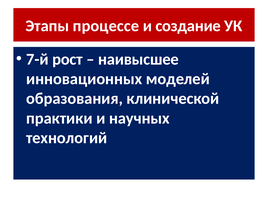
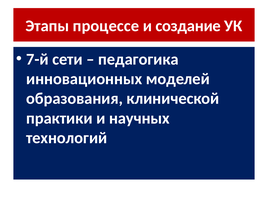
рост: рост -> сети
наивысшее: наивысшее -> педагогика
